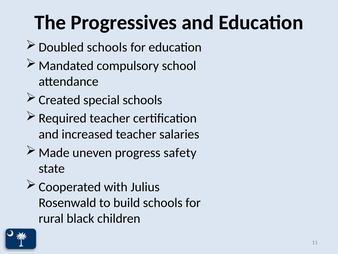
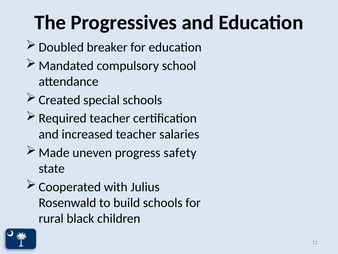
Doubled schools: schools -> breaker
